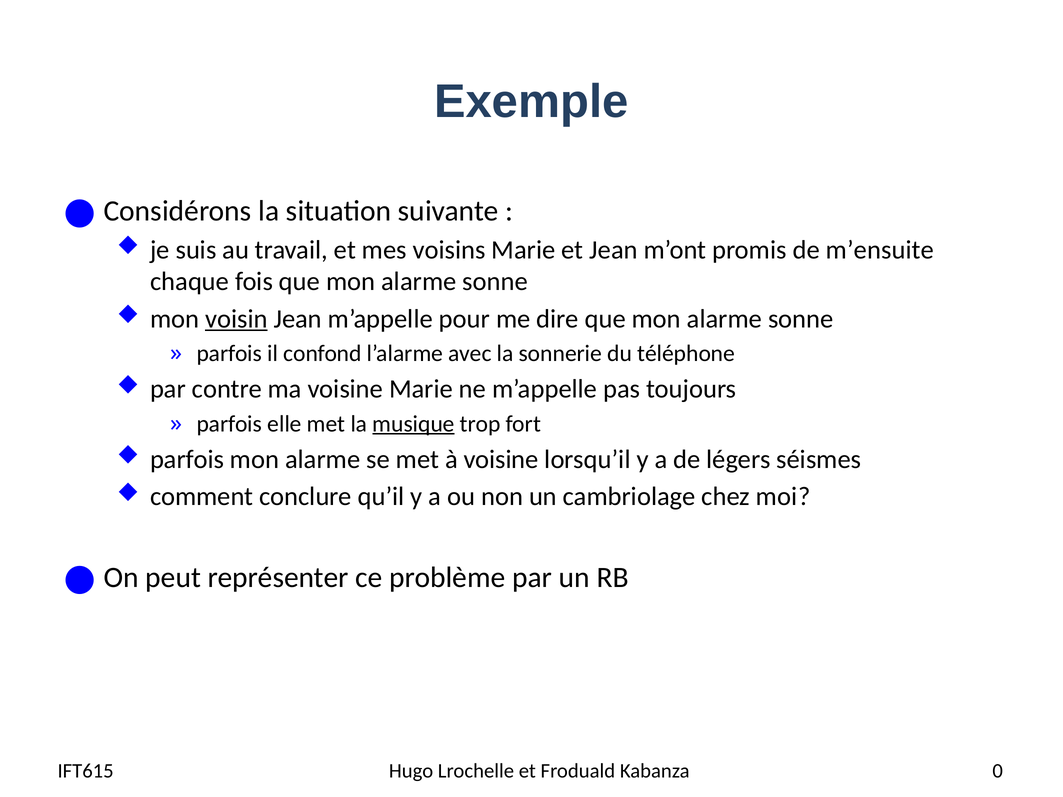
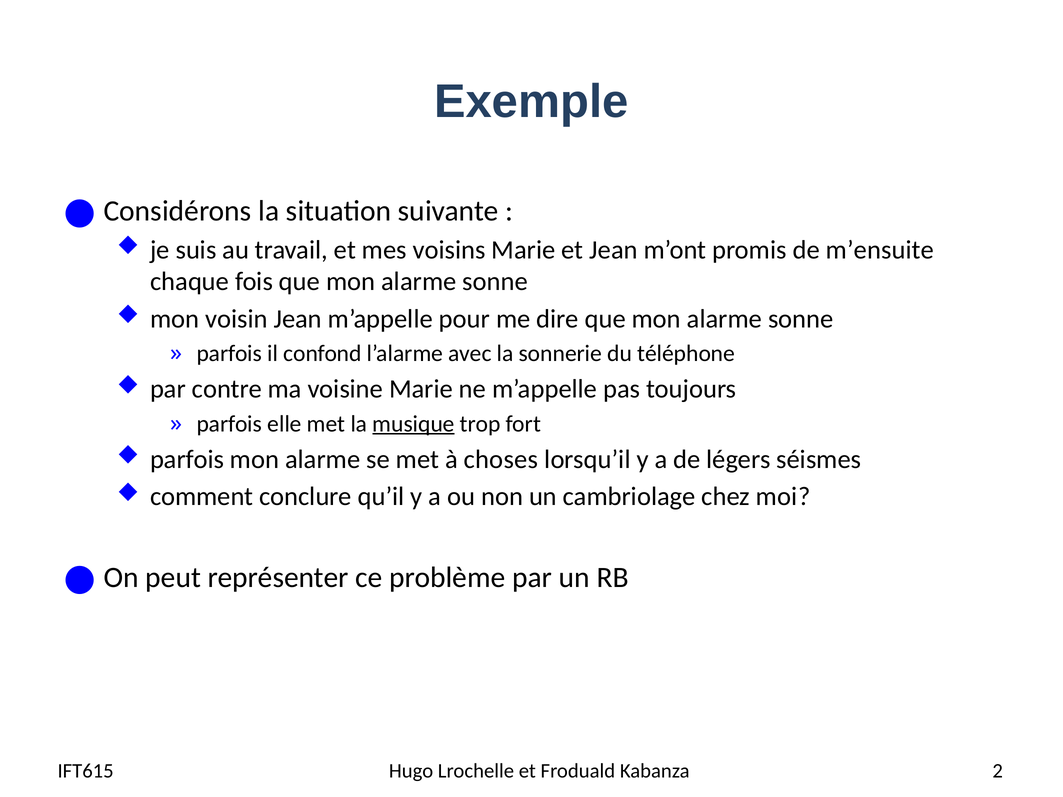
voisin underline: present -> none
à voisine: voisine -> choses
0: 0 -> 2
